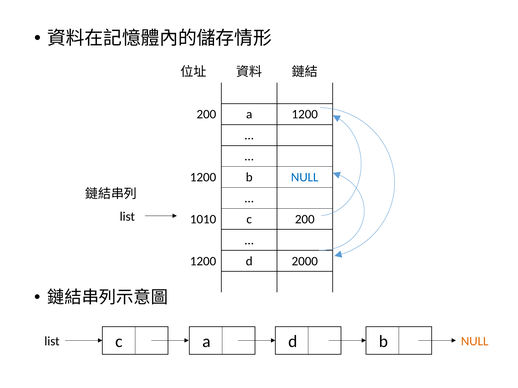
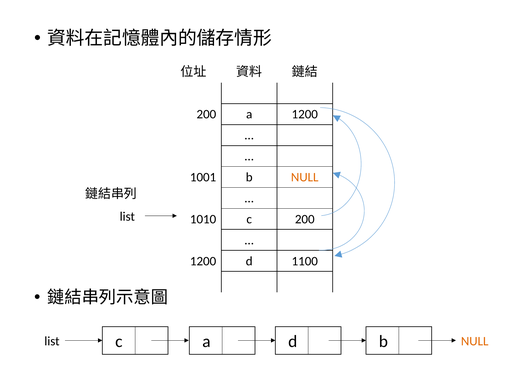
1200 at (203, 177): 1200 -> 1001
NULL at (305, 177) colour: blue -> orange
2000: 2000 -> 1100
